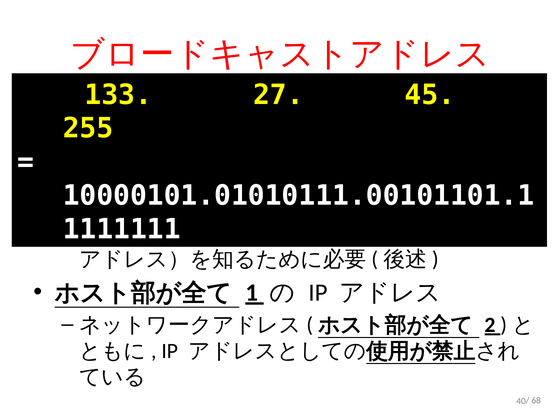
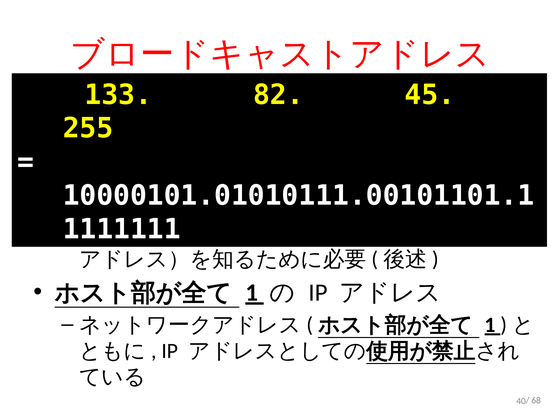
27: 27 -> 82
2 at (490, 325): 2 -> 1
